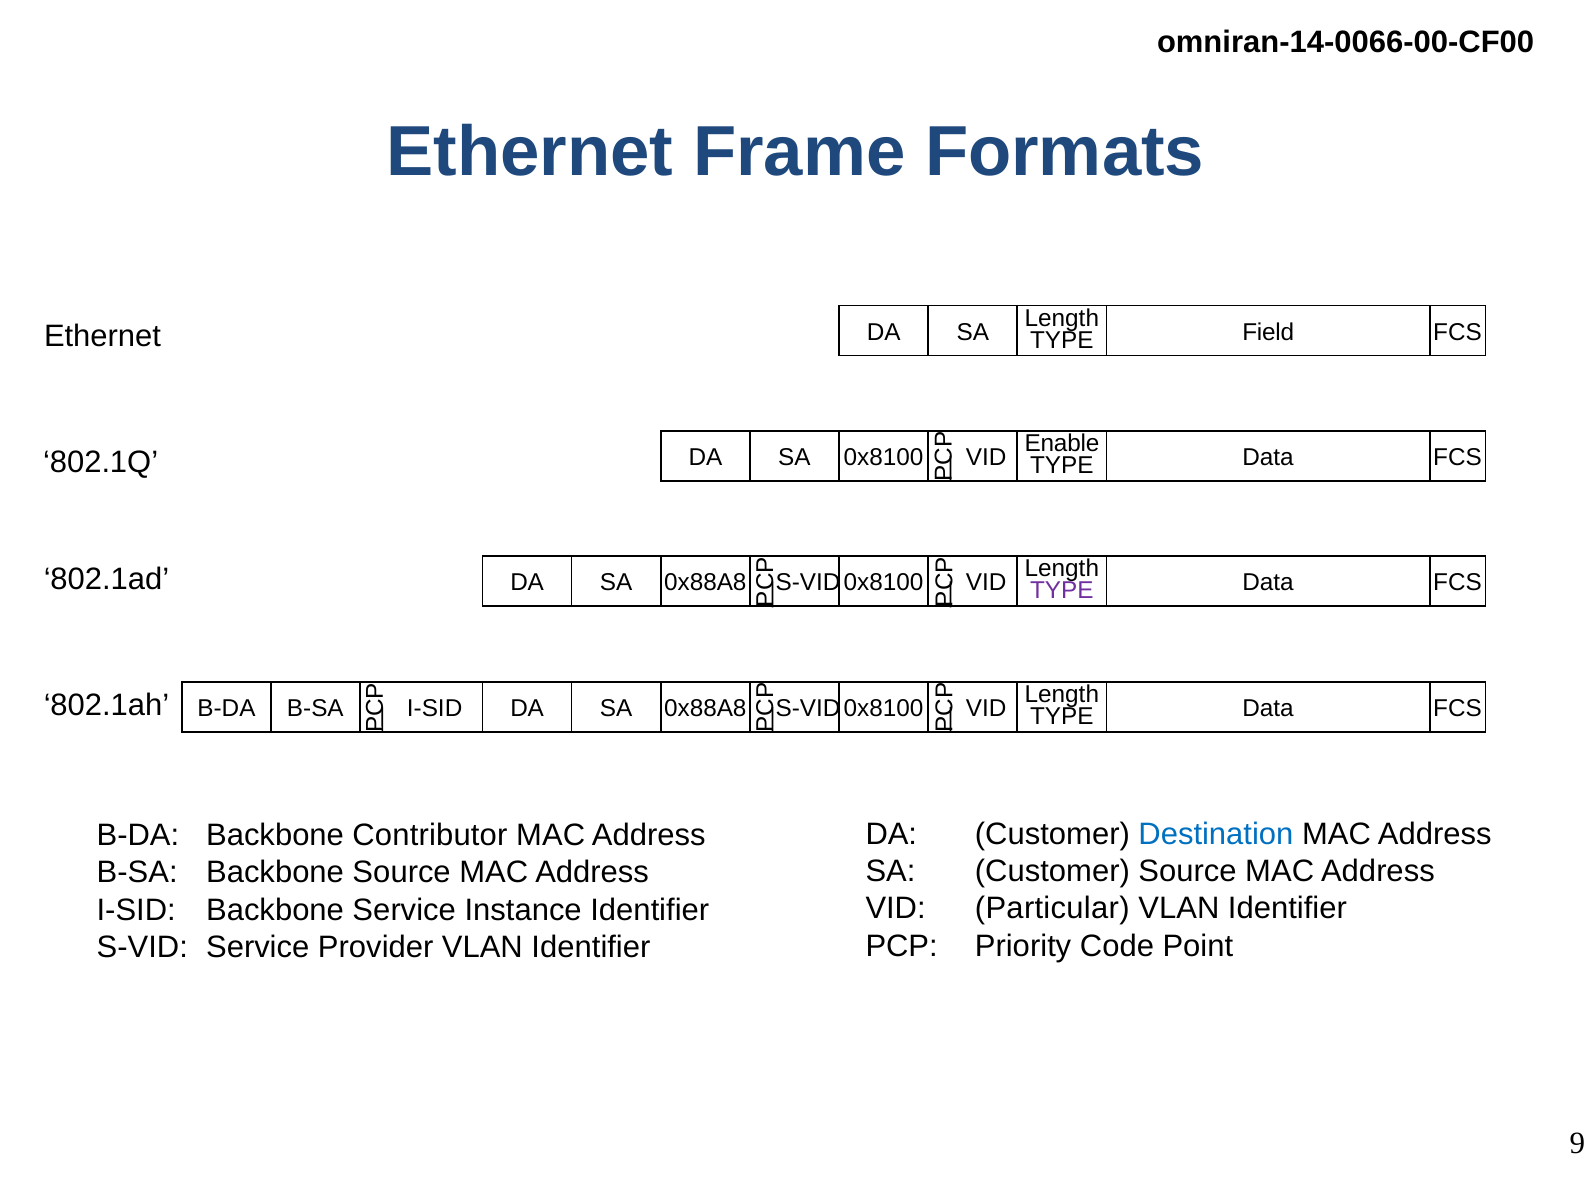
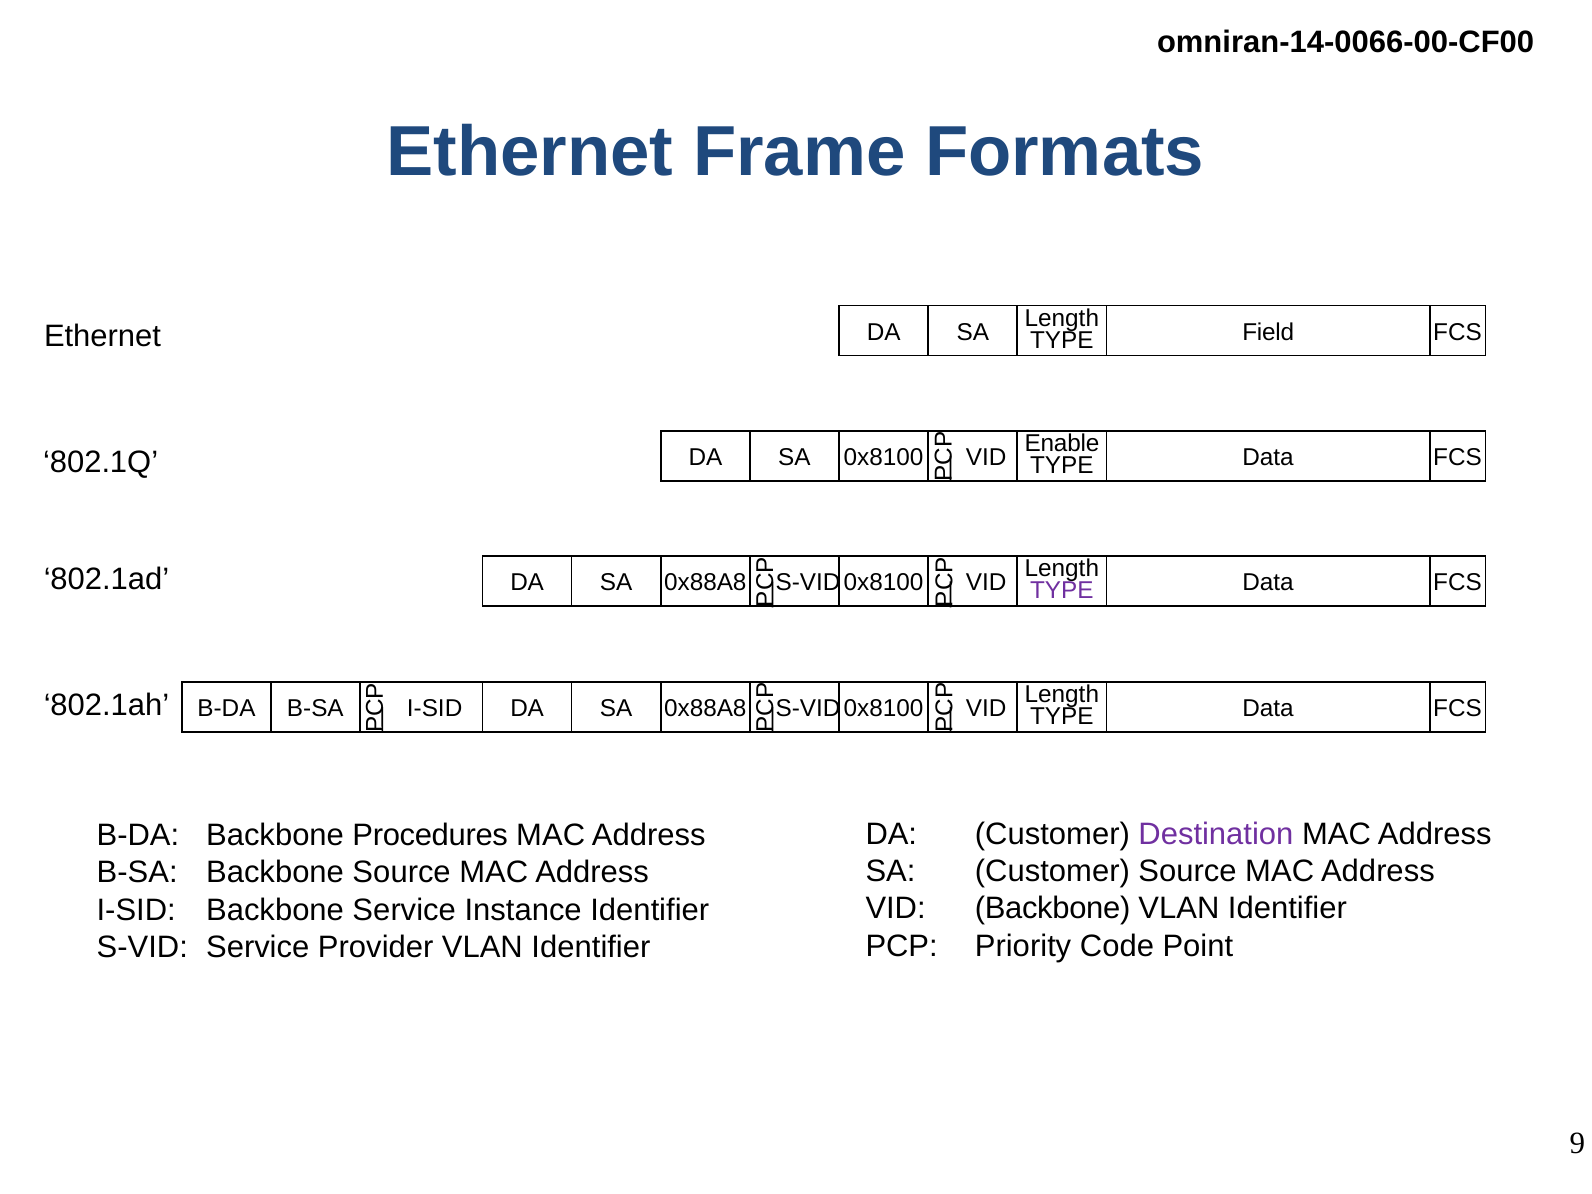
Destination colour: blue -> purple
Contributor: Contributor -> Procedures
VID Particular: Particular -> Backbone
